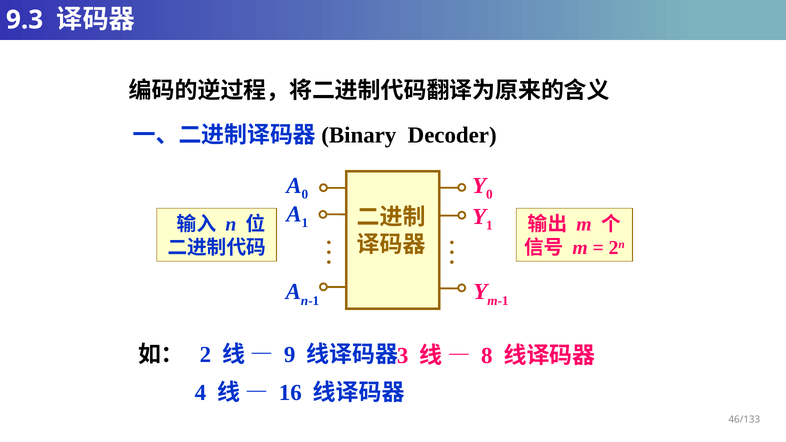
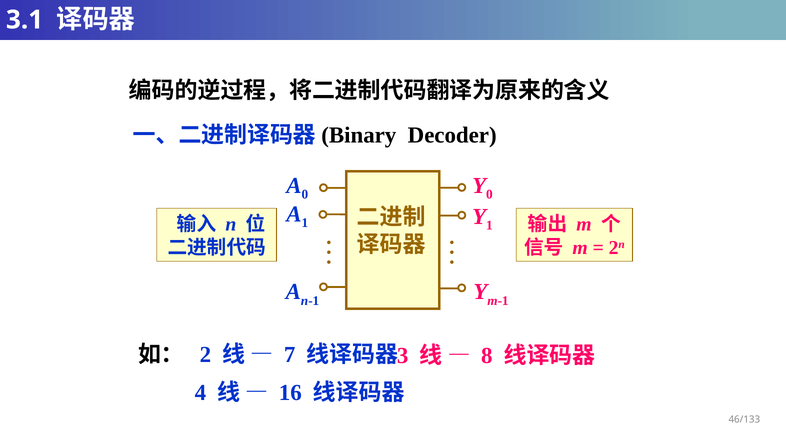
9.3: 9.3 -> 3.1
9: 9 -> 7
